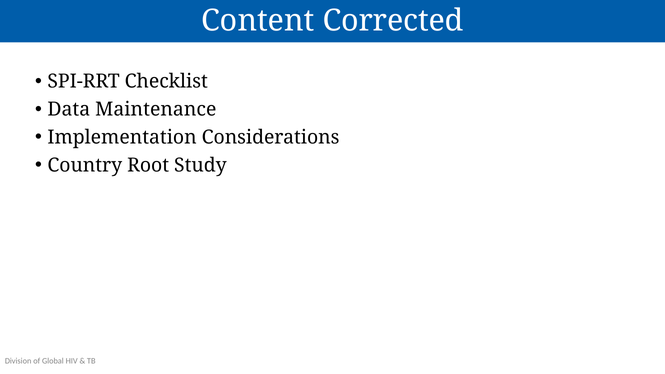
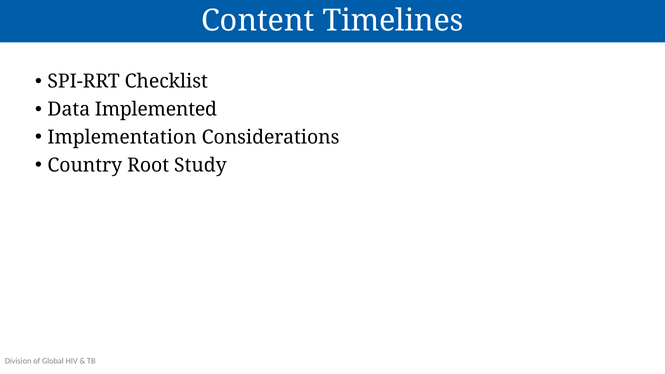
Corrected: Corrected -> Timelines
Maintenance: Maintenance -> Implemented
